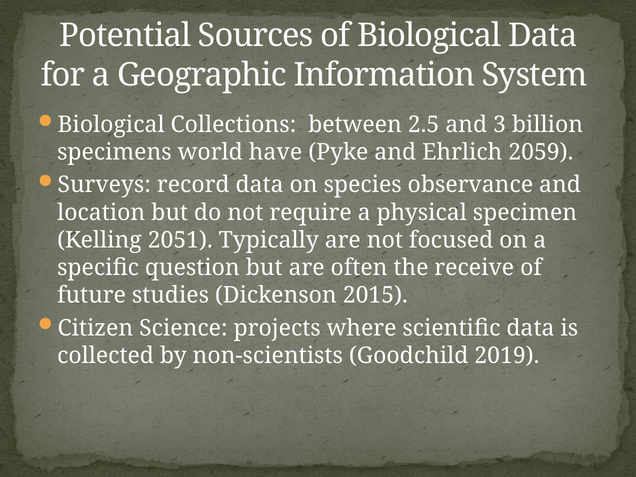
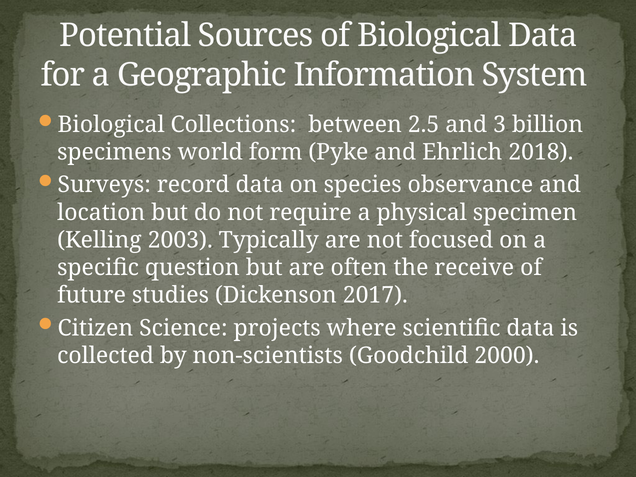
have: have -> form
2059: 2059 -> 2018
2051: 2051 -> 2003
2015: 2015 -> 2017
2019: 2019 -> 2000
